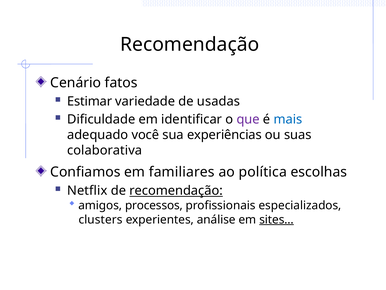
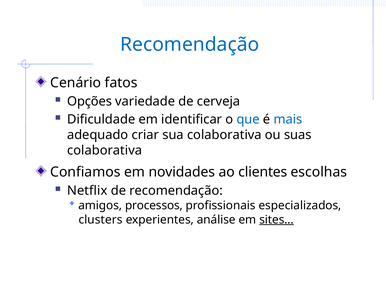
Recomendação at (190, 44) colour: black -> blue
Estimar: Estimar -> Opções
usadas: usadas -> cerveja
que colour: purple -> blue
você: você -> criar
sua experiências: experiências -> colaborativa
familiares: familiares -> novidades
política: política -> clientes
recomendação at (176, 190) underline: present -> none
